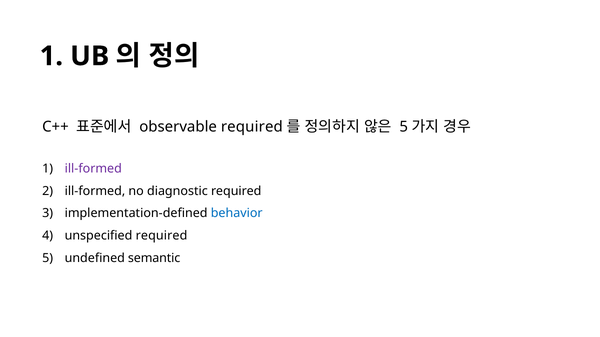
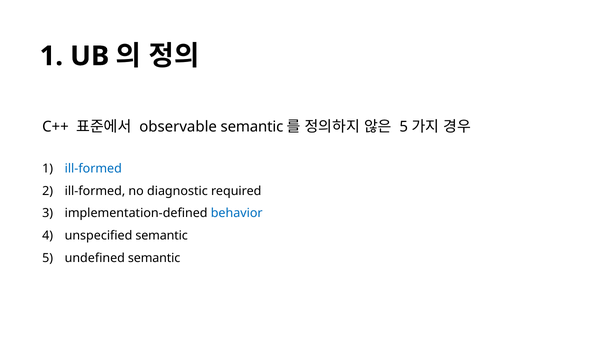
observable required: required -> semantic
ill-formed at (93, 169) colour: purple -> blue
unspecified required: required -> semantic
